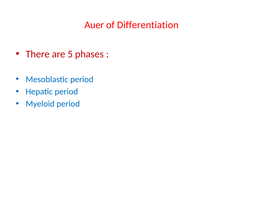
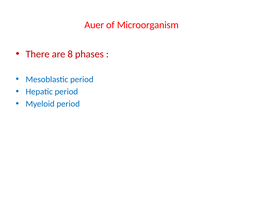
Differentiation: Differentiation -> Microorganism
5: 5 -> 8
